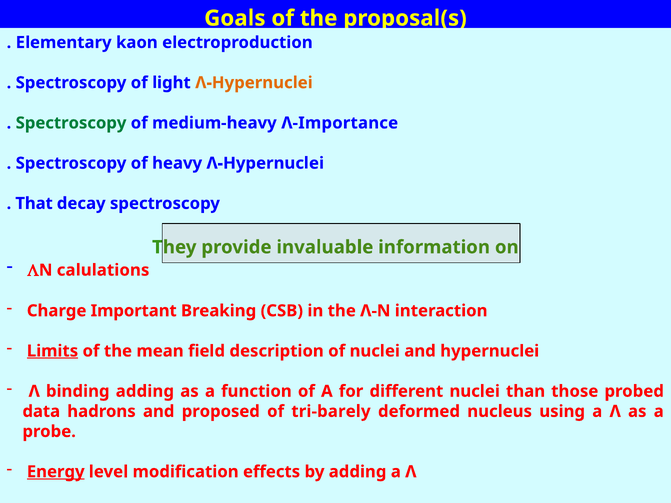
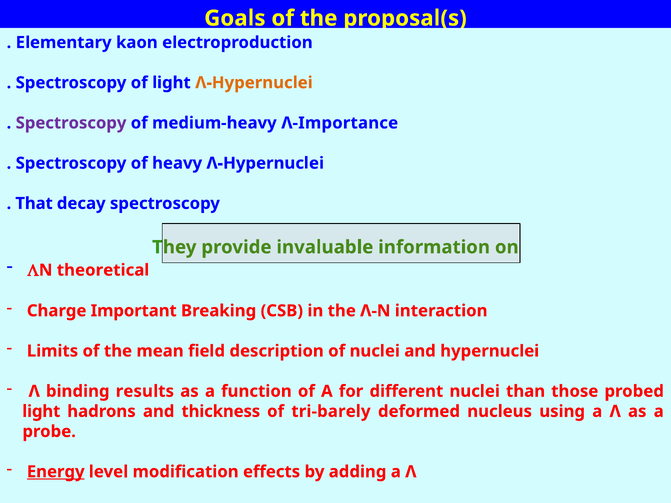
Spectroscopy at (71, 123) colour: green -> purple
calulations: calulations -> theoretical
Limits underline: present -> none
binding adding: adding -> results
data at (41, 412): data -> light
proposed: proposed -> thickness
